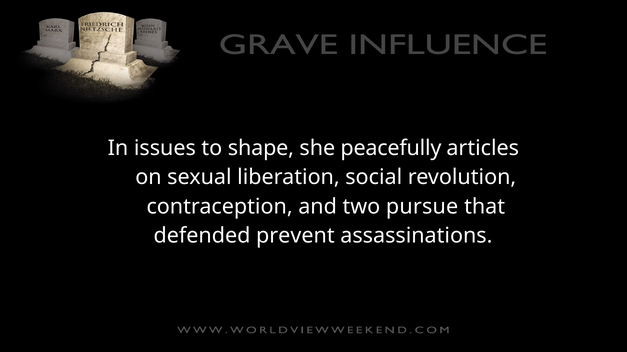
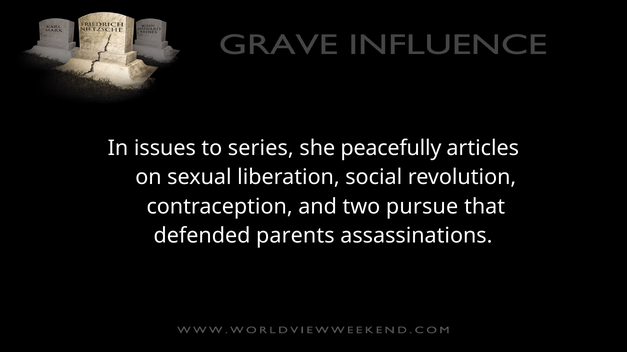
shape: shape -> series
prevent: prevent -> parents
